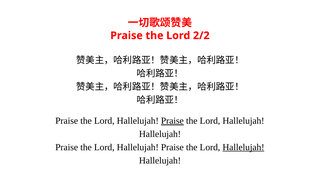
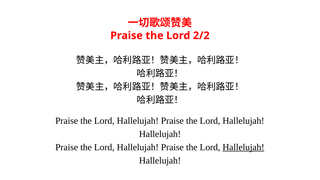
Praise at (172, 121) underline: present -> none
